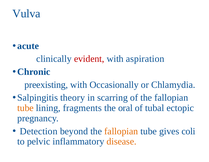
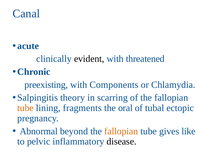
Vulva: Vulva -> Canal
evident colour: red -> black
aspiration: aspiration -> threatened
Occasionally: Occasionally -> Components
Detection: Detection -> Abnormal
coli: coli -> like
disease colour: orange -> black
